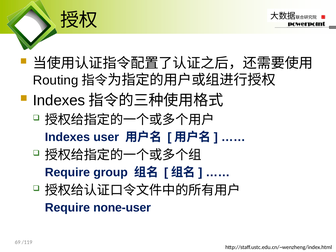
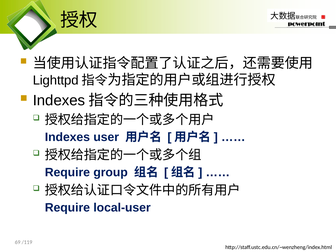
Routing: Routing -> Lighttpd
none-user: none-user -> local-user
